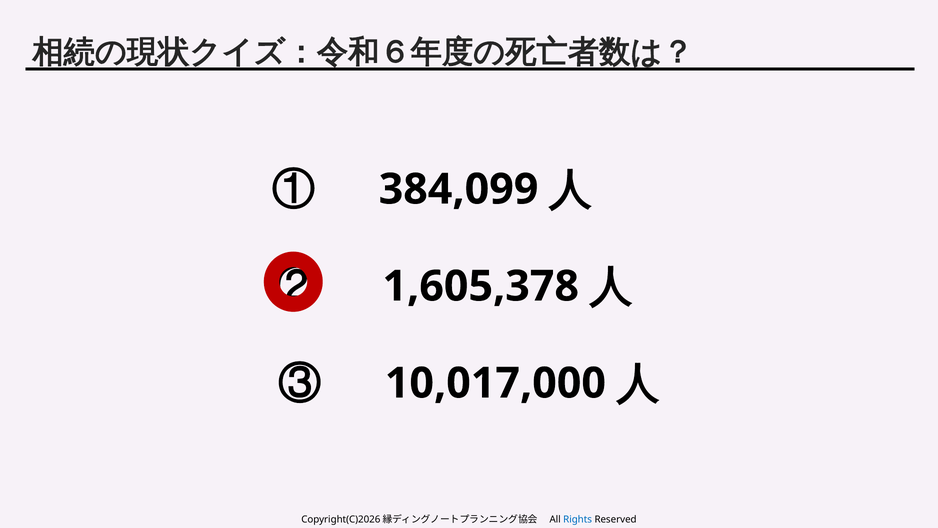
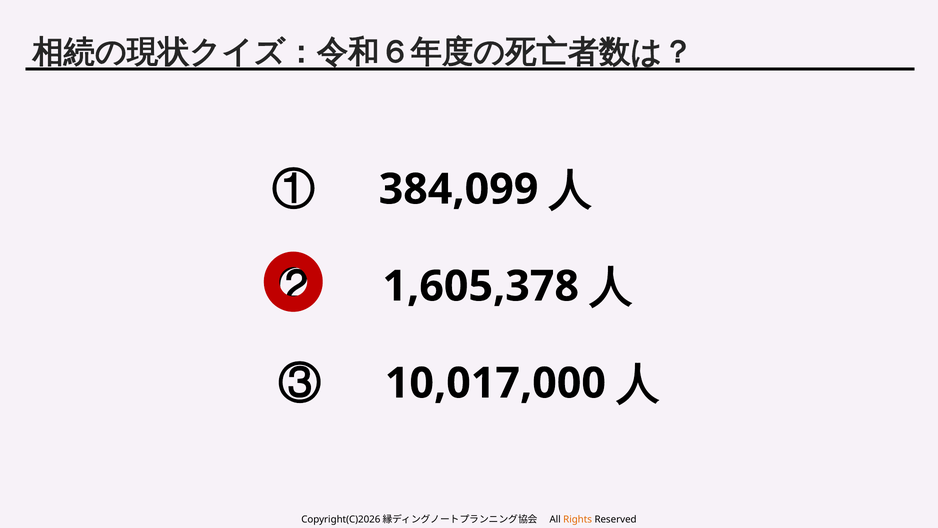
Rights colour: blue -> orange
